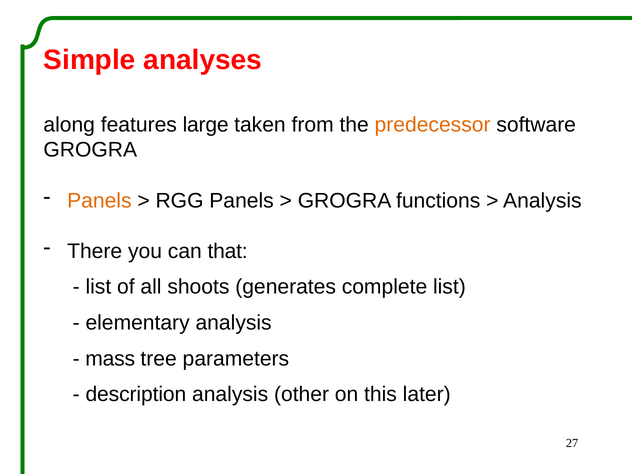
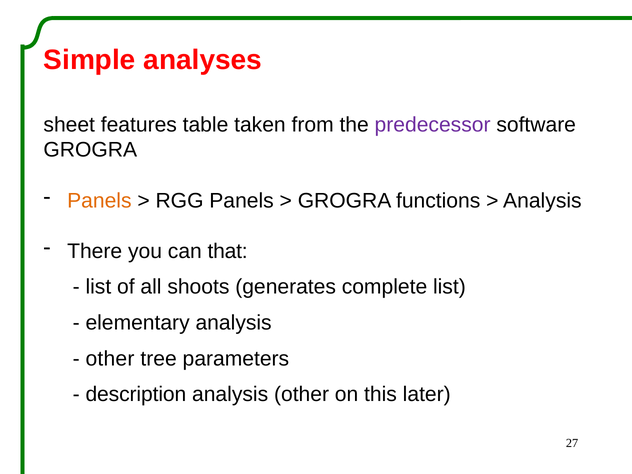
along: along -> sheet
large: large -> table
predecessor colour: orange -> purple
mass at (110, 359): mass -> other
